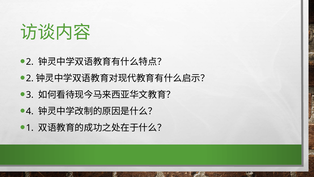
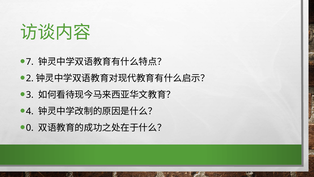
2 at (30, 62): 2 -> 7
1: 1 -> 0
